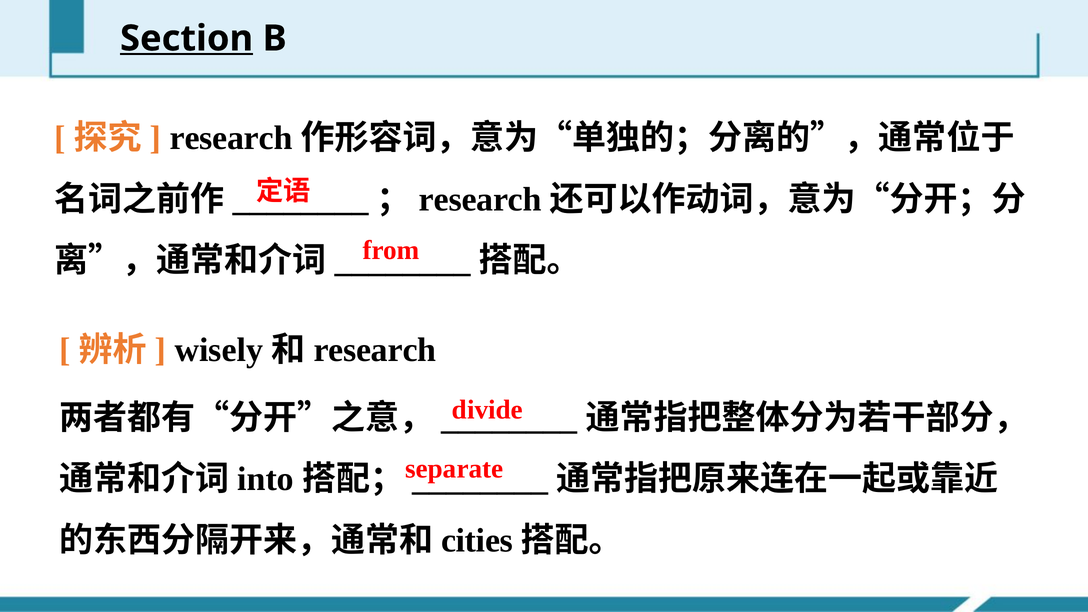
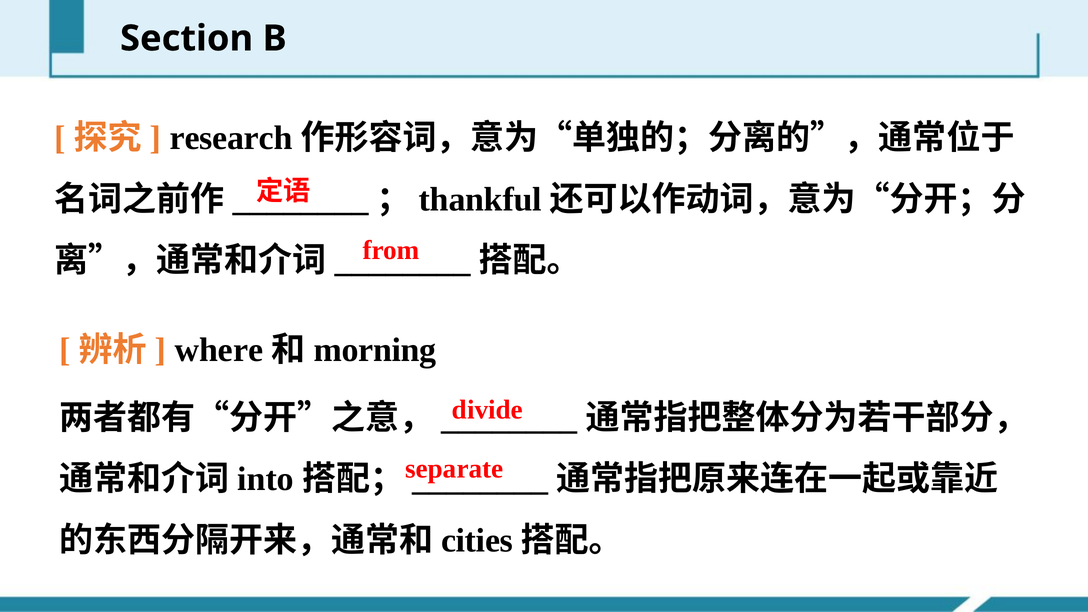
Section underline: present -> none
research at (480, 199): research -> thankful
wisely: wisely -> where
research at (375, 350): research -> morning
